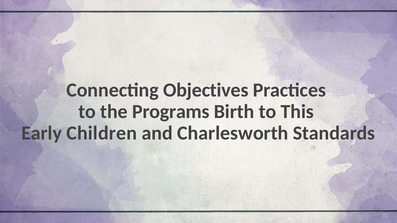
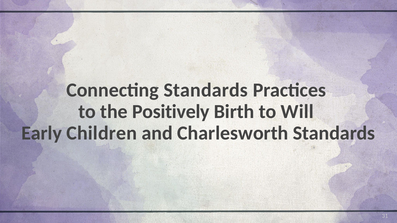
Connecting Objectives: Objectives -> Standards
Programs: Programs -> Positively
This: This -> Will
